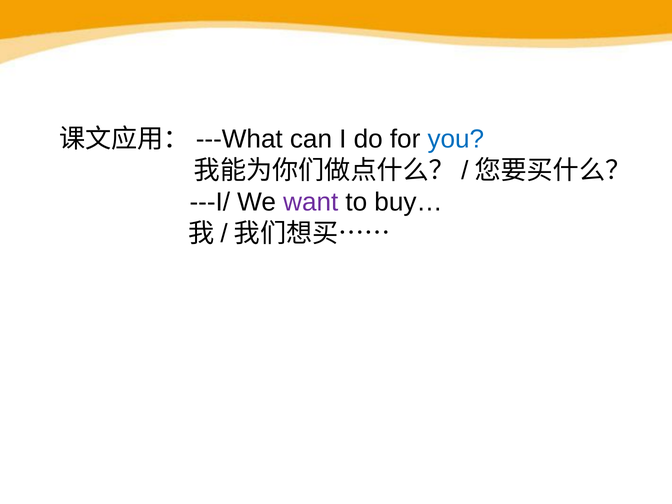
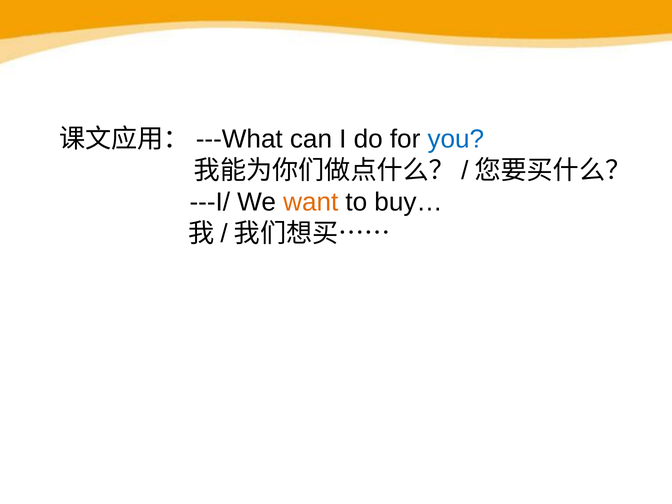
want colour: purple -> orange
